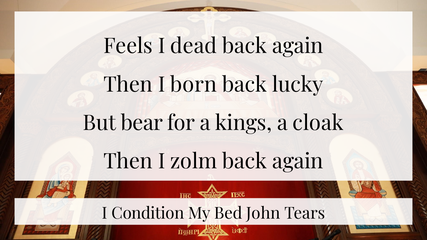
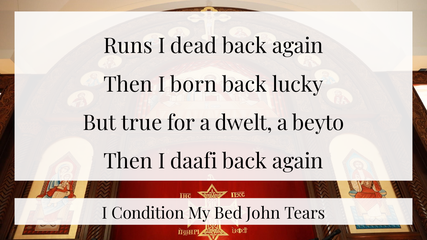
Feels: Feels -> Runs
bear: bear -> true
kings: kings -> dwelt
cloak: cloak -> beyto
zolm: zolm -> daafi
